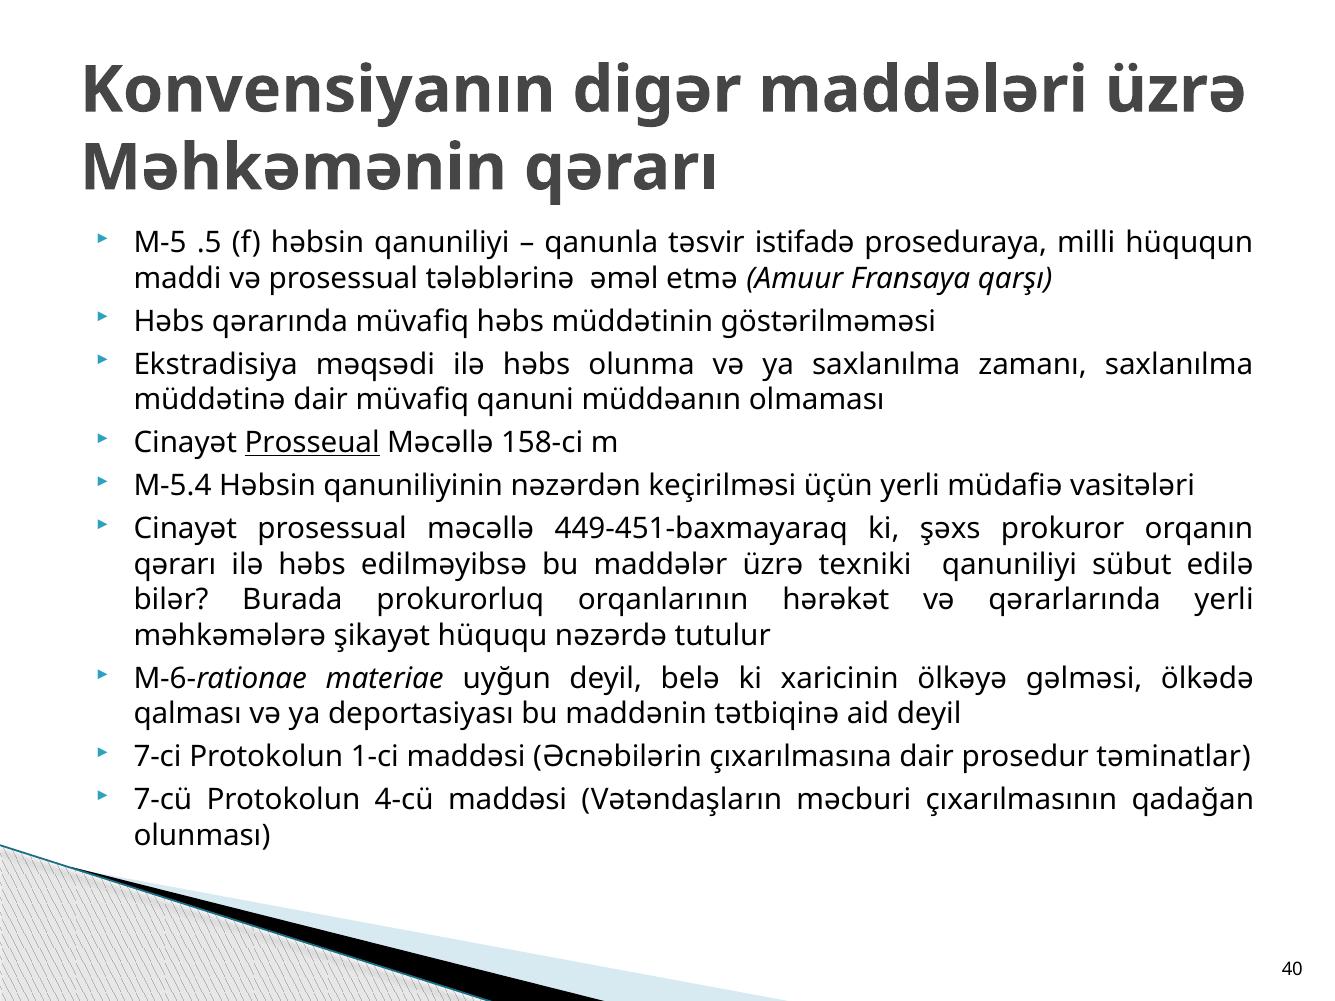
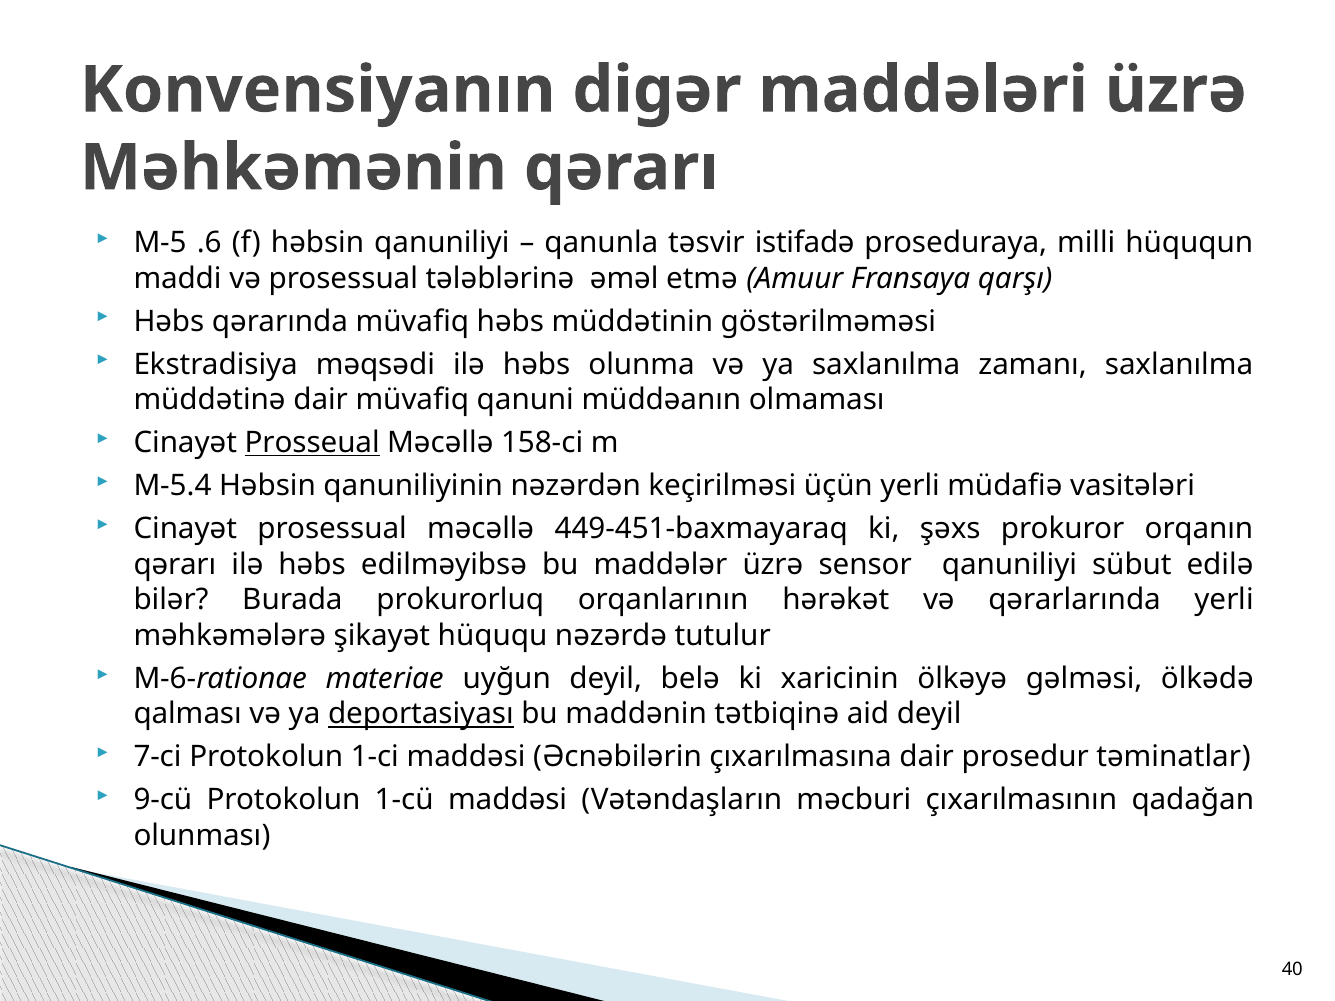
.5: .5 -> .6
texniki: texniki -> sensor
deportasiyası underline: none -> present
7-cü: 7-cü -> 9-cü
4-cü: 4-cü -> 1-cü
